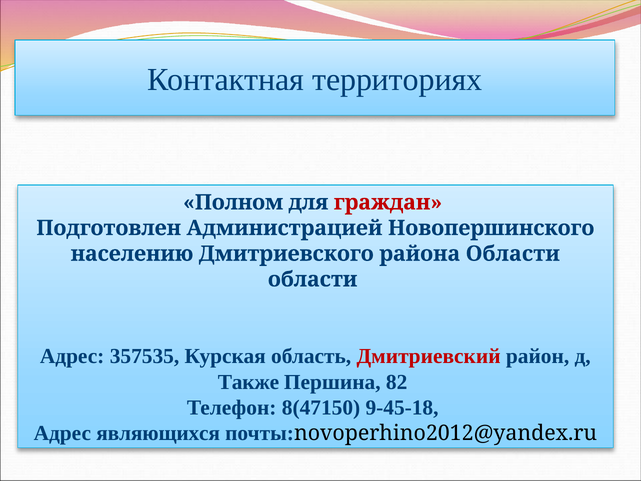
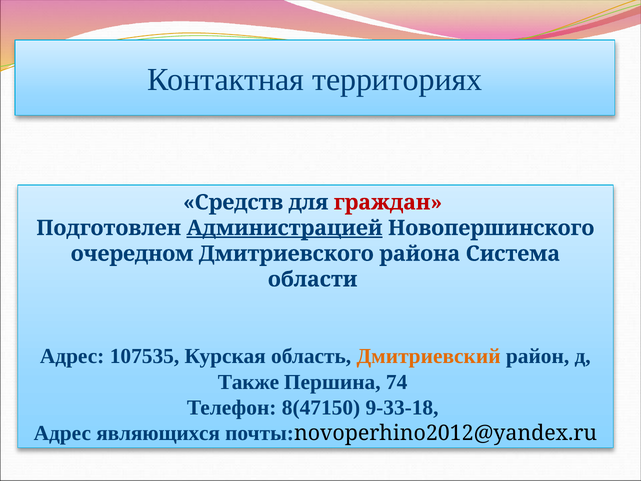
Полном: Полном -> Средств
Администрацией underline: none -> present
населению: населению -> очередном
района Области: Области -> Система
357535: 357535 -> 107535
Дмитриевский colour: red -> orange
82: 82 -> 74
9-45-18: 9-45-18 -> 9-33-18
